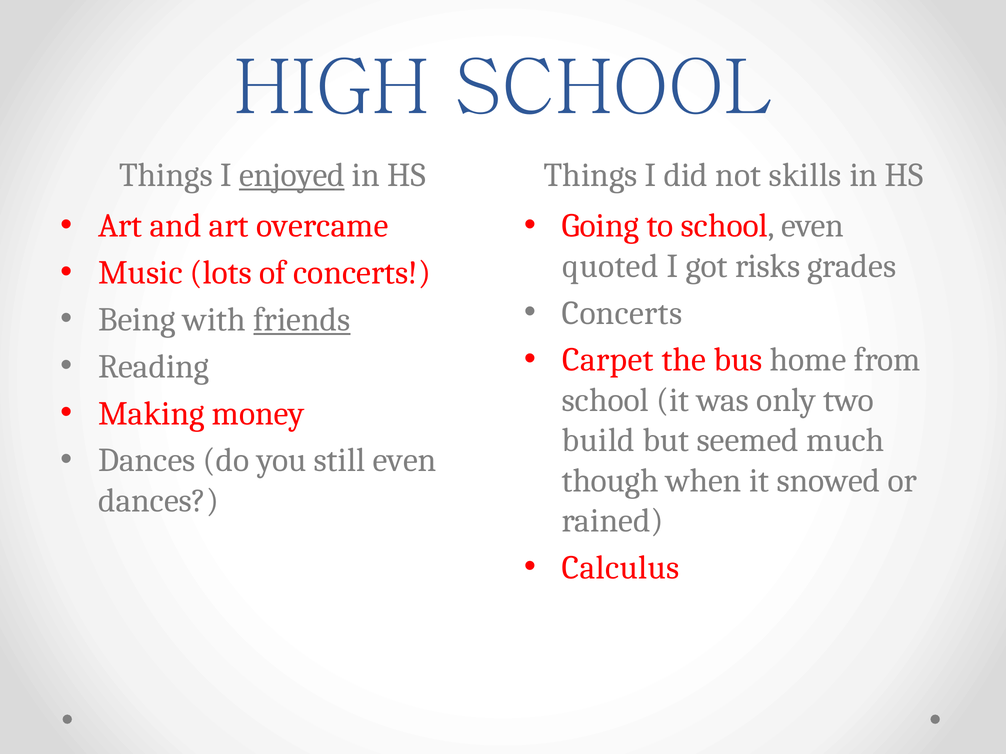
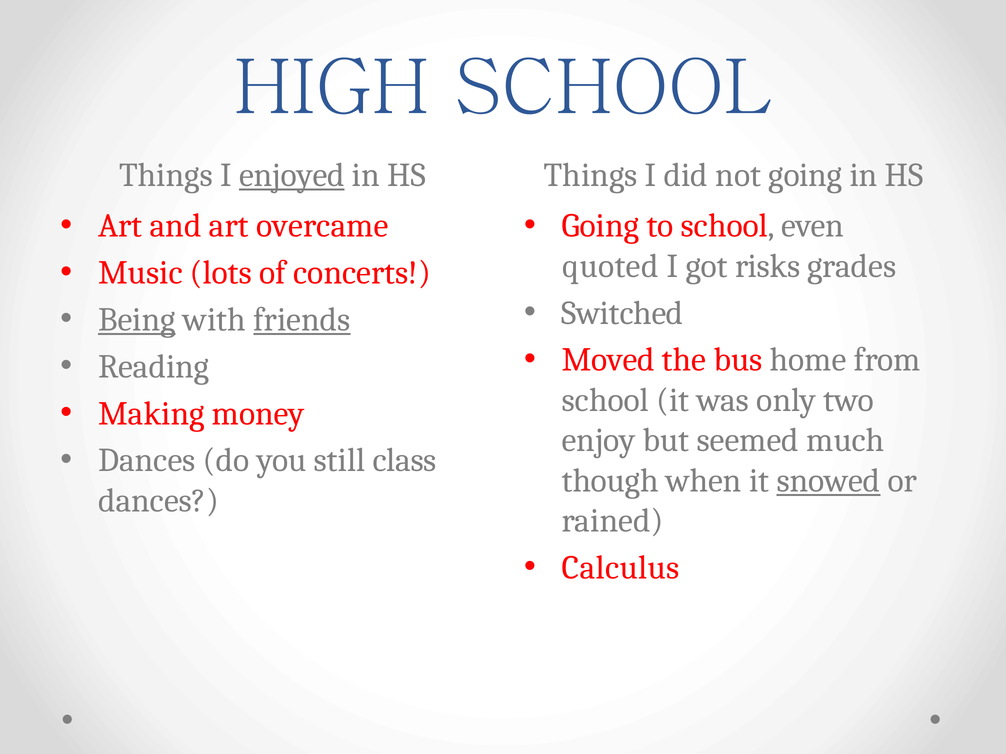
not skills: skills -> going
Concerts at (622, 313): Concerts -> Switched
Being underline: none -> present
Carpet: Carpet -> Moved
build: build -> enjoy
still even: even -> class
snowed underline: none -> present
